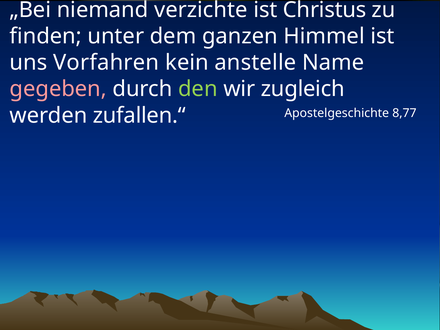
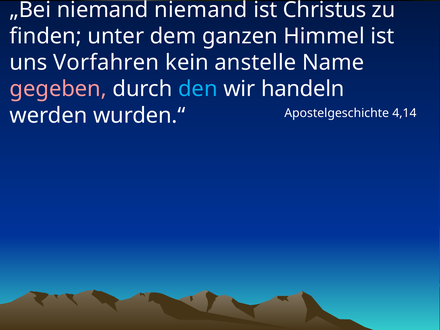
niemand verzichte: verzichte -> niemand
den colour: light green -> light blue
zugleich: zugleich -> handeln
zufallen.“: zufallen.“ -> wurden.“
8,77: 8,77 -> 4,14
